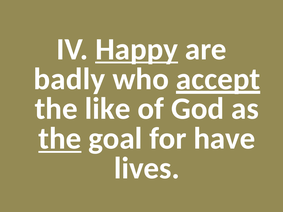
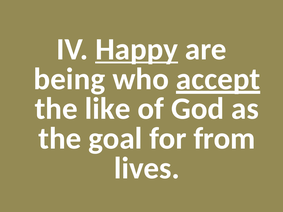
badly: badly -> being
the at (60, 139) underline: present -> none
have: have -> from
